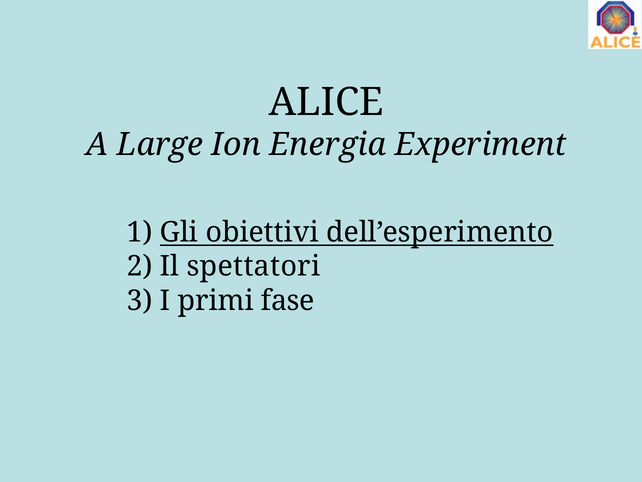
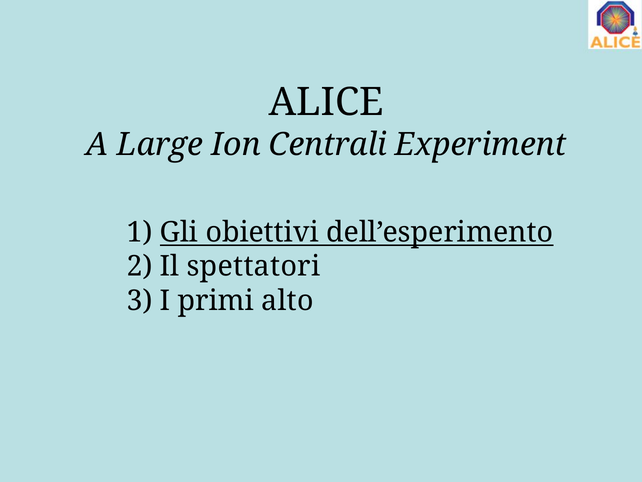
Energia: Energia -> Centrali
fase: fase -> alto
